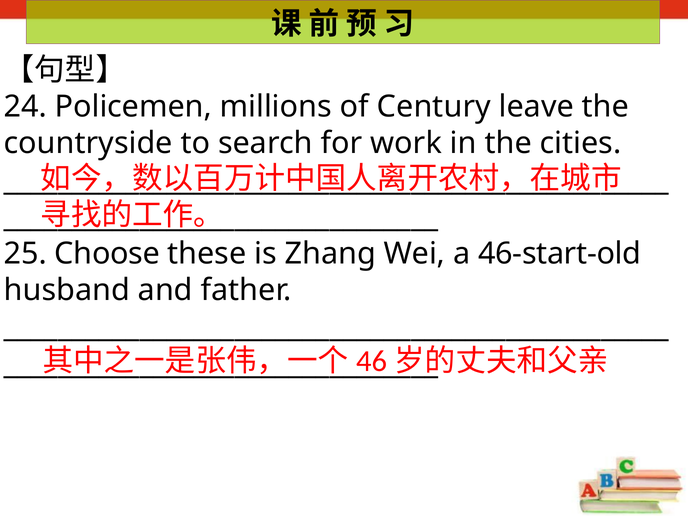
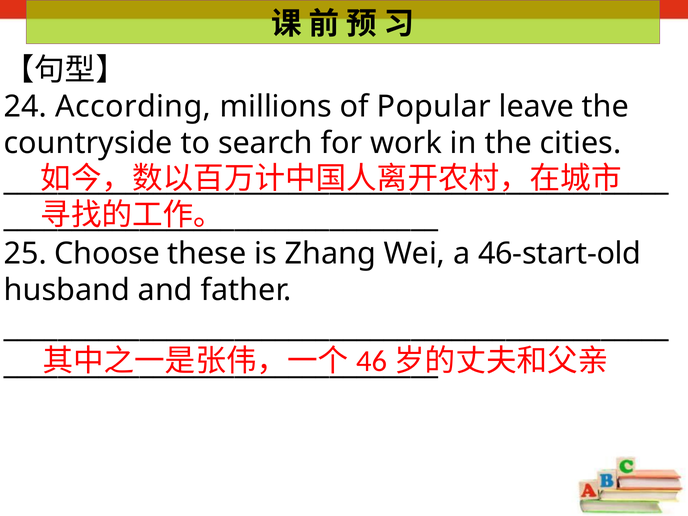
Policemen: Policemen -> According
Century: Century -> Popular
